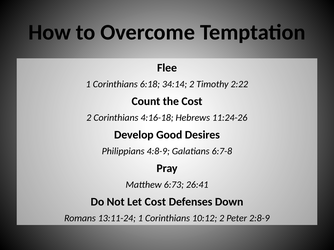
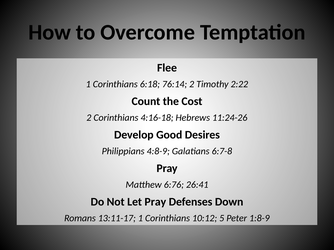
34:14: 34:14 -> 76:14
6:73: 6:73 -> 6:76
Let Cost: Cost -> Pray
13:11-24: 13:11-24 -> 13:11-17
10:12 2: 2 -> 5
2:8-9: 2:8-9 -> 1:8-9
